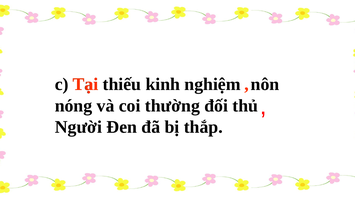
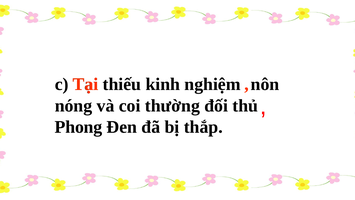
Người: Người -> Phong
